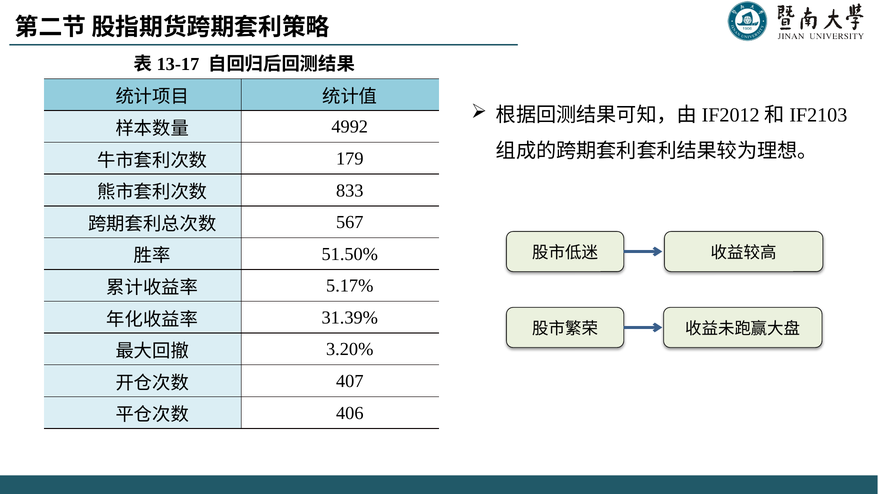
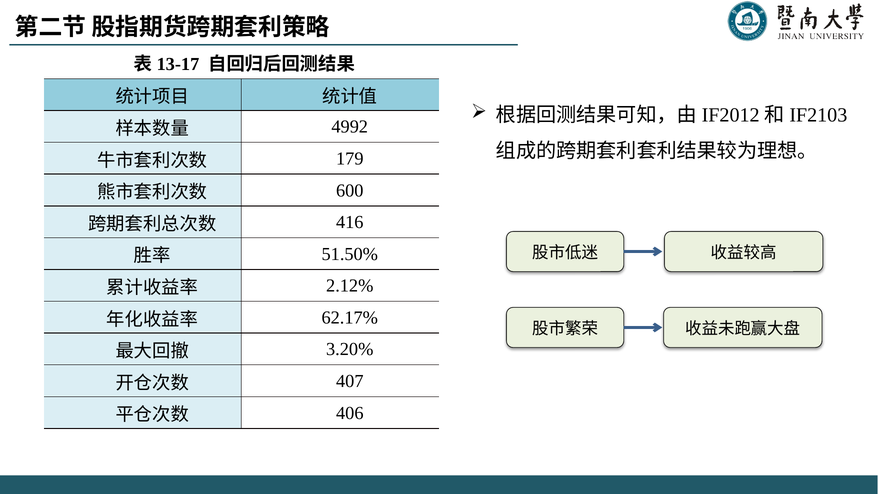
833: 833 -> 600
567: 567 -> 416
5.17%: 5.17% -> 2.12%
31.39%: 31.39% -> 62.17%
